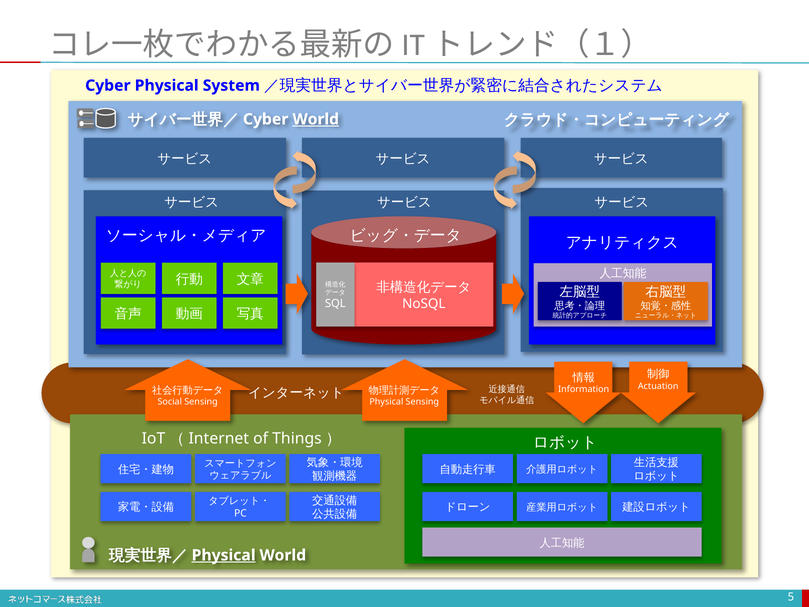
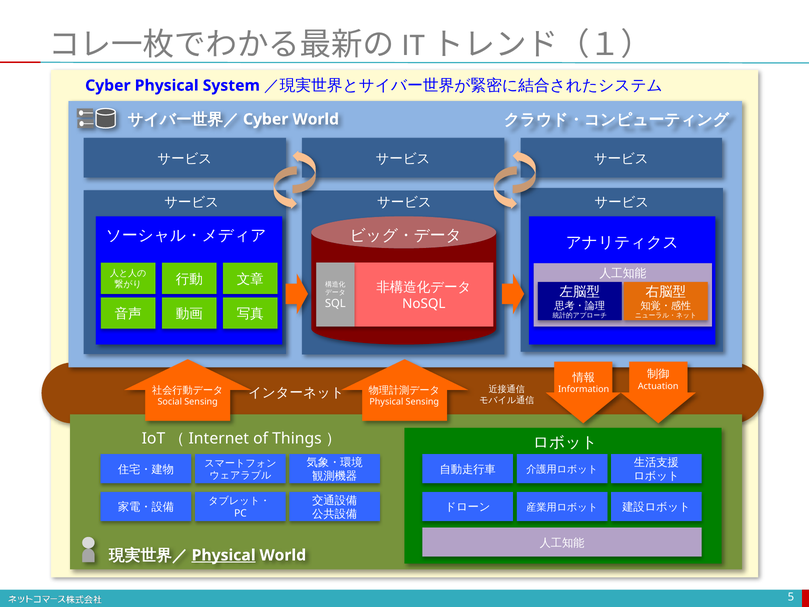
World at (316, 119) underline: present -> none
